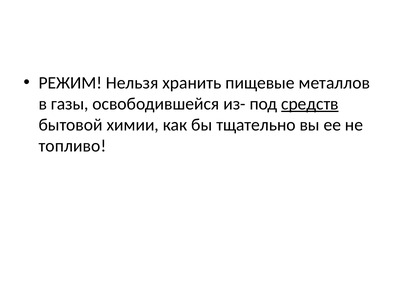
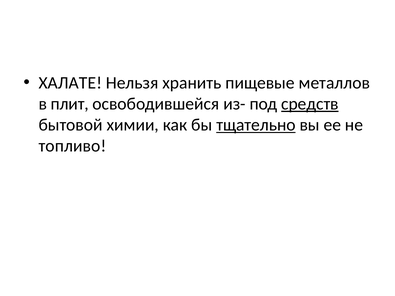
РЕЖИМ: РЕЖИМ -> ХАЛАТЕ
газы: газы -> плит
тщательно underline: none -> present
